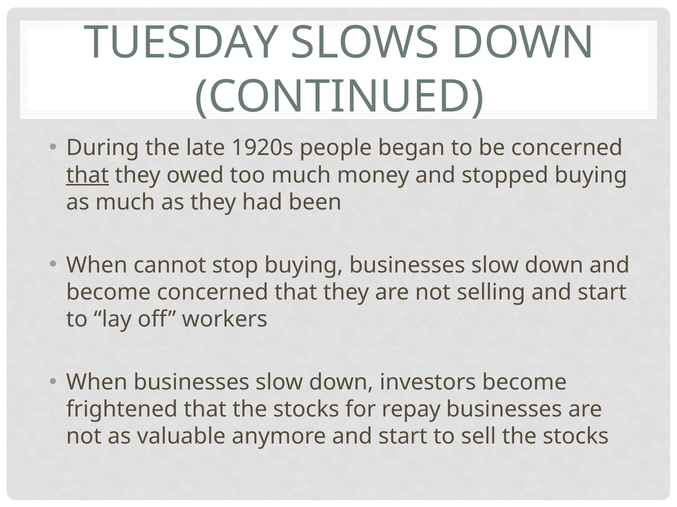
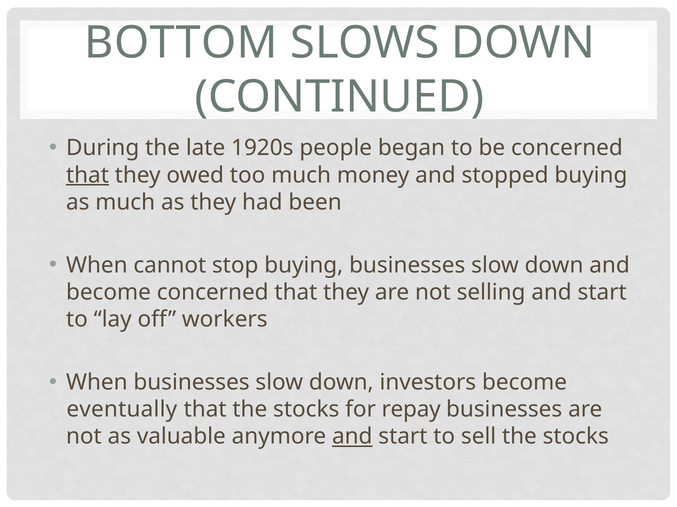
TUESDAY: TUESDAY -> BOTTOM
frightened: frightened -> eventually
and at (352, 437) underline: none -> present
